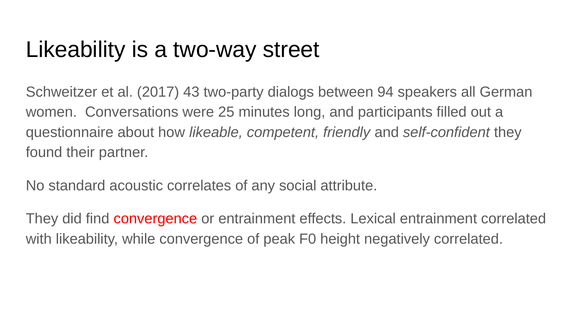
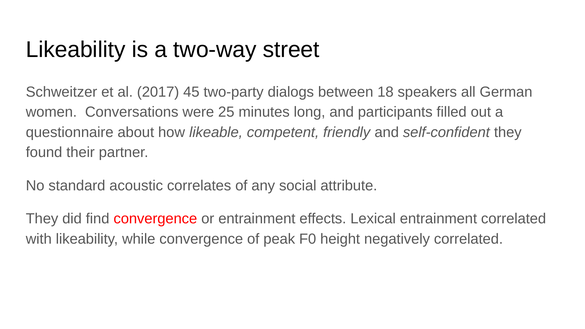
43: 43 -> 45
94: 94 -> 18
